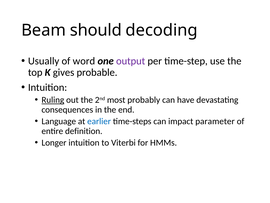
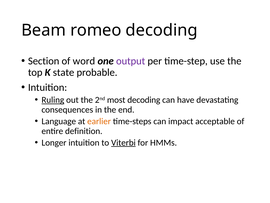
should: should -> romeo
Usually: Usually -> Section
gives: gives -> state
most probably: probably -> decoding
earlier colour: blue -> orange
parameter: parameter -> acceptable
Viterbi underline: none -> present
